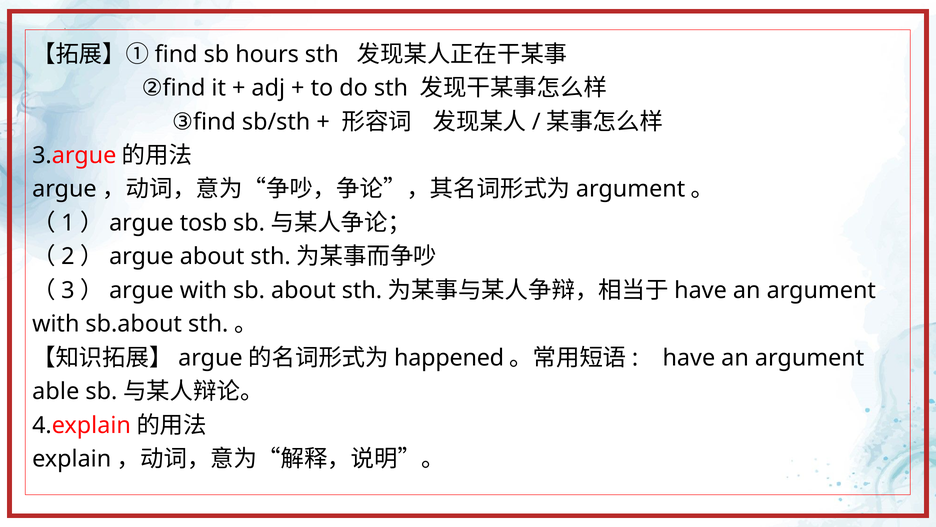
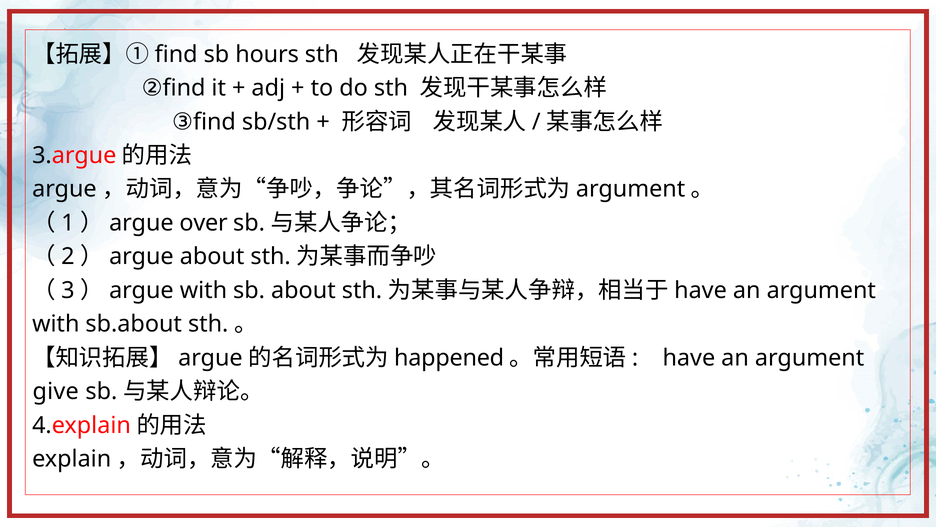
tosb: tosb -> over
able: able -> give
